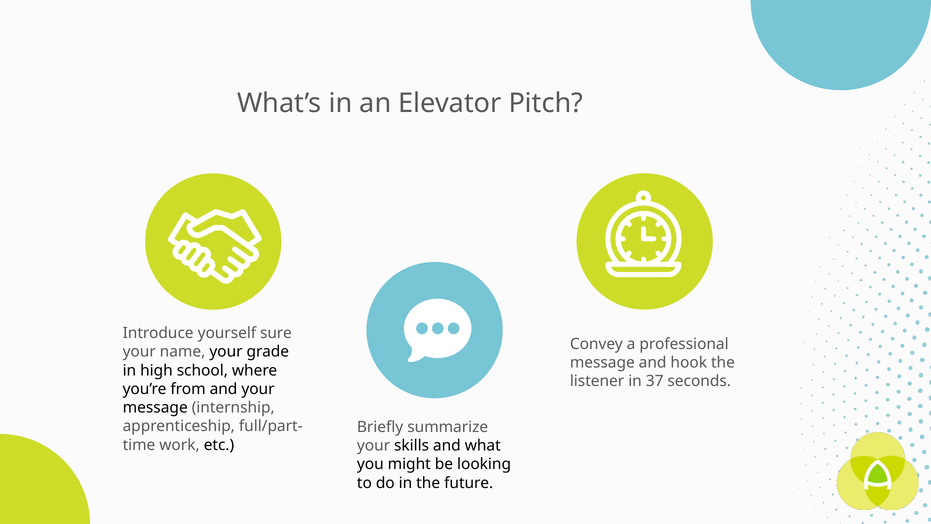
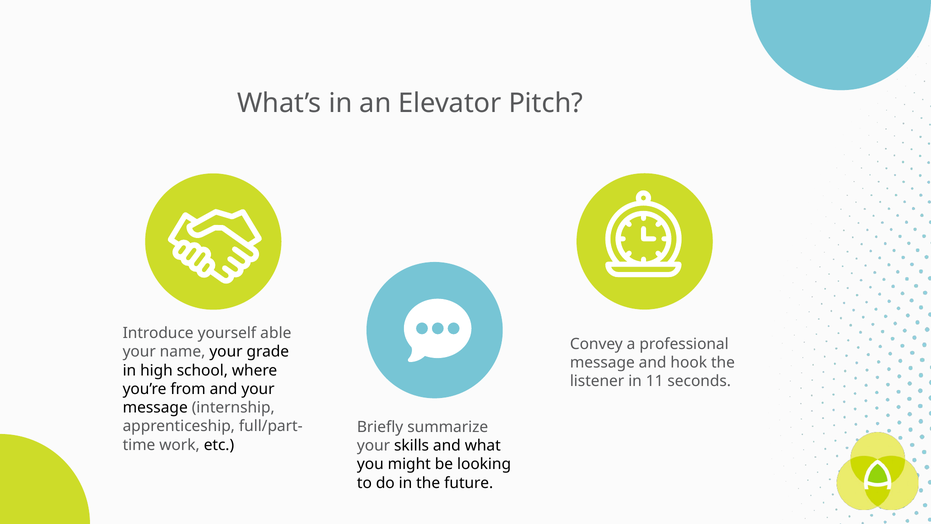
sure: sure -> able
37: 37 -> 11
